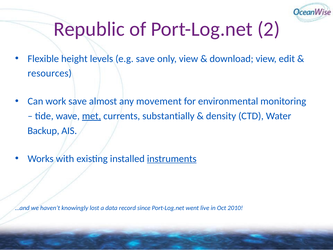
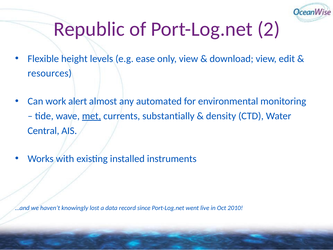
e.g save: save -> ease
work save: save -> alert
movement: movement -> automated
Backup: Backup -> Central
instruments underline: present -> none
